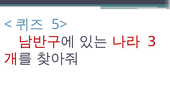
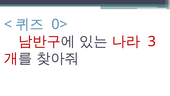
5>: 5> -> 0>
